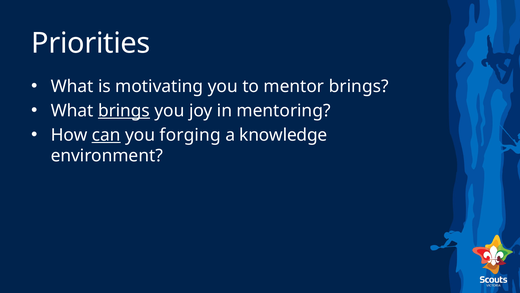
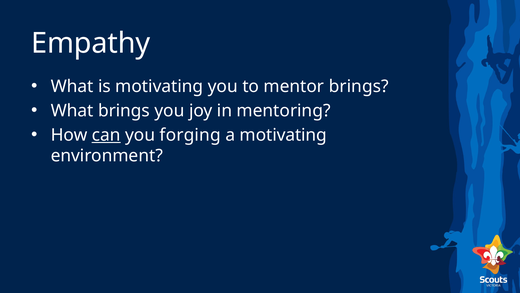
Priorities: Priorities -> Empathy
brings at (124, 111) underline: present -> none
a knowledge: knowledge -> motivating
